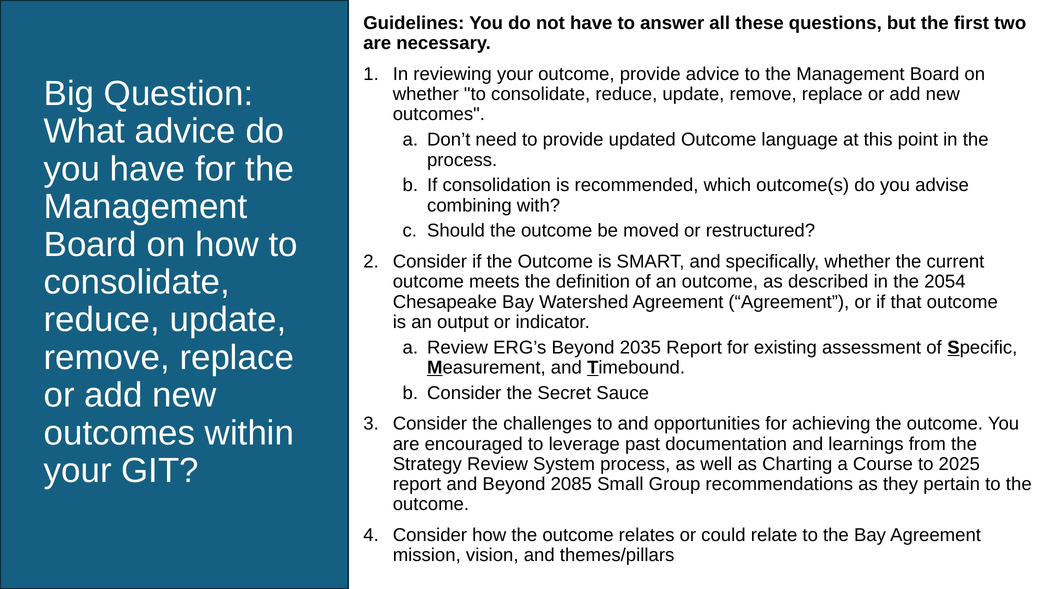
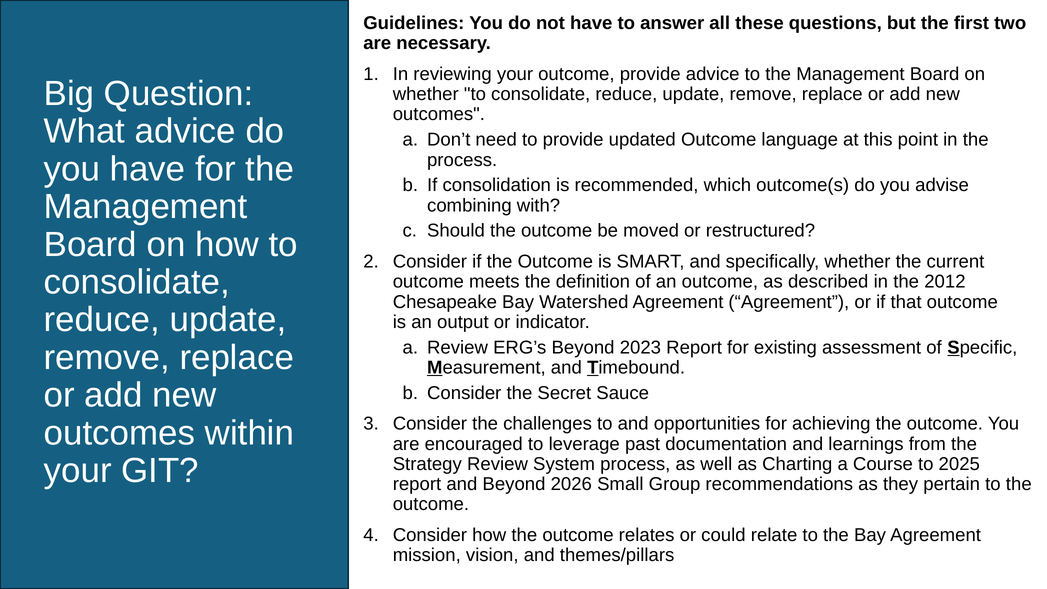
2054: 2054 -> 2012
2035: 2035 -> 2023
2085: 2085 -> 2026
